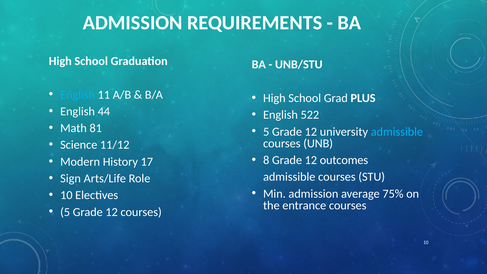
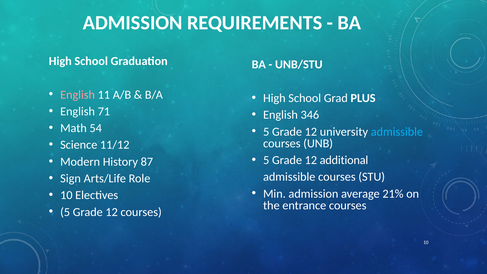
English at (78, 95) colour: light blue -> pink
44: 44 -> 71
522: 522 -> 346
81: 81 -> 54
8 at (266, 160): 8 -> 5
outcomes: outcomes -> additional
17: 17 -> 87
75%: 75% -> 21%
